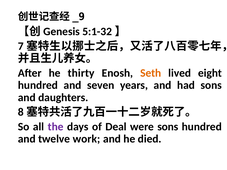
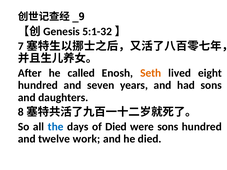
thirty: thirty -> called
the colour: purple -> blue
of Deal: Deal -> Died
